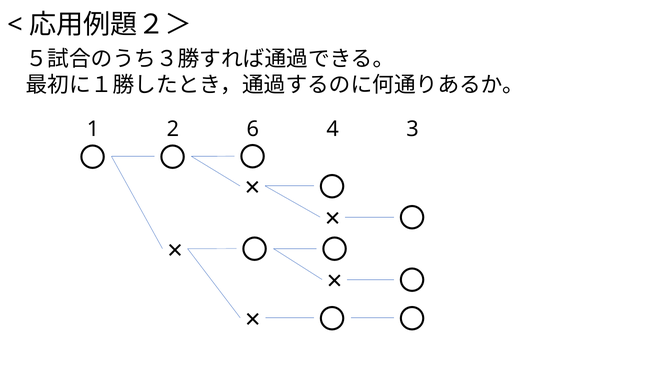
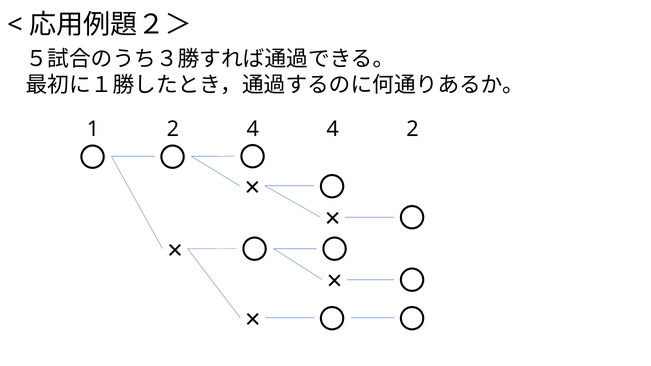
2 6: 6 -> 4
4 3: 3 -> 2
